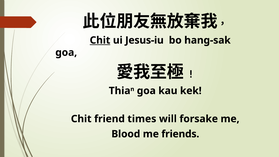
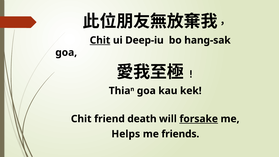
Jesus-iu: Jesus-iu -> Deep-iu
times: times -> death
forsake underline: none -> present
Blood: Blood -> Helps
